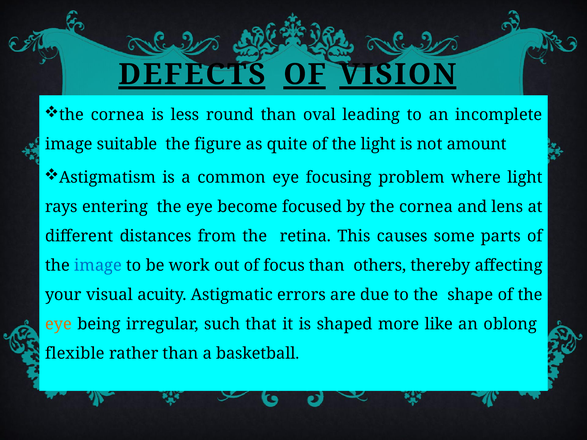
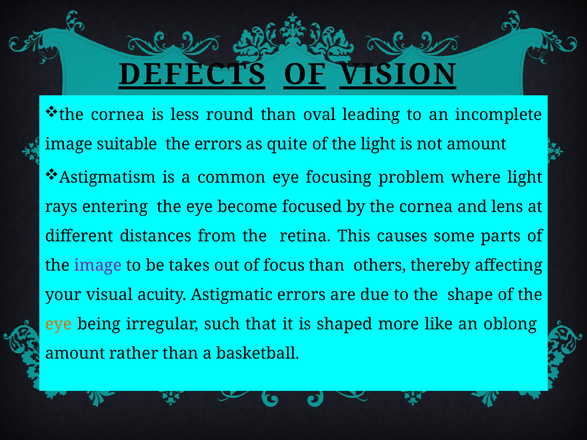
the figure: figure -> errors
image at (98, 266) colour: blue -> purple
work: work -> takes
flexible at (75, 354): flexible -> amount
